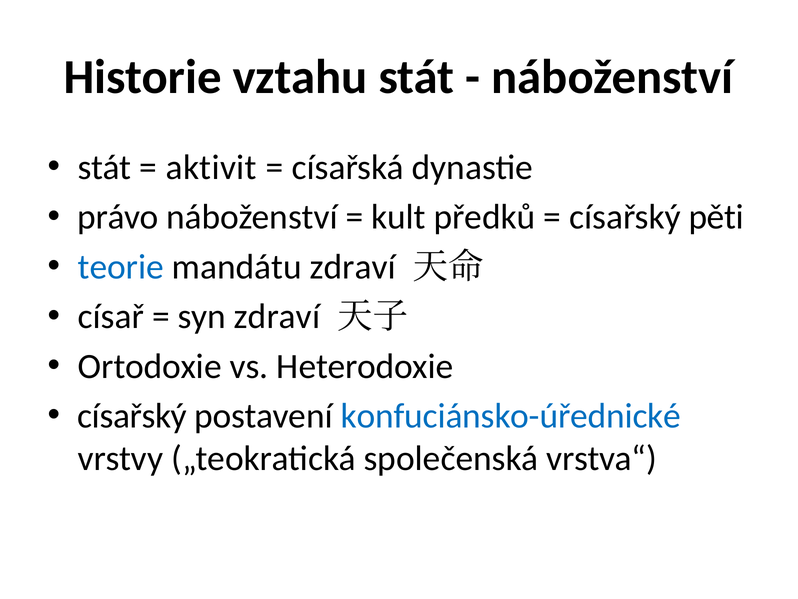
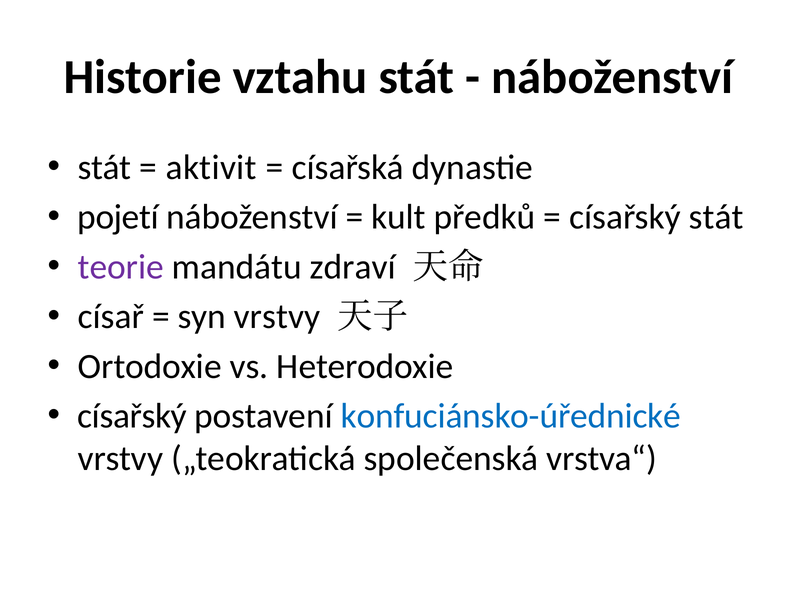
právo: právo -> pojetí
císařský pěti: pěti -> stát
teorie colour: blue -> purple
syn zdraví: zdraví -> vrstvy
